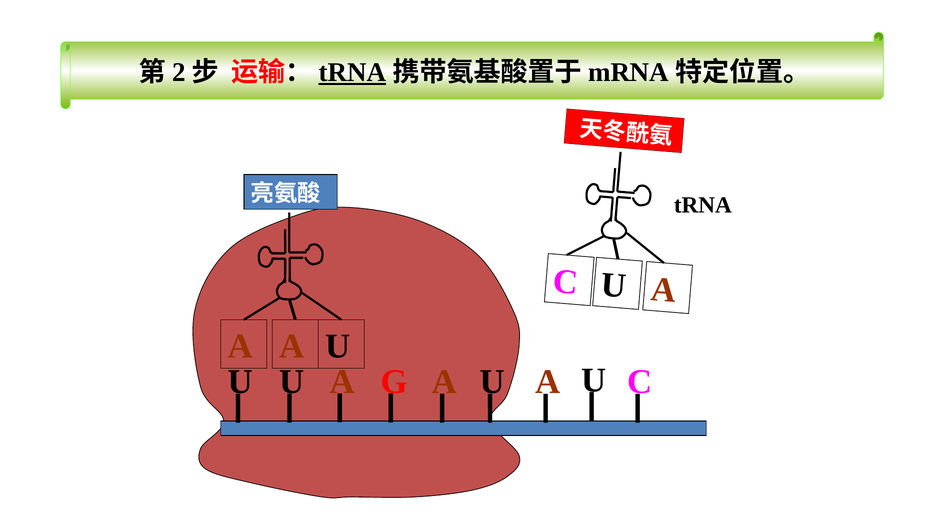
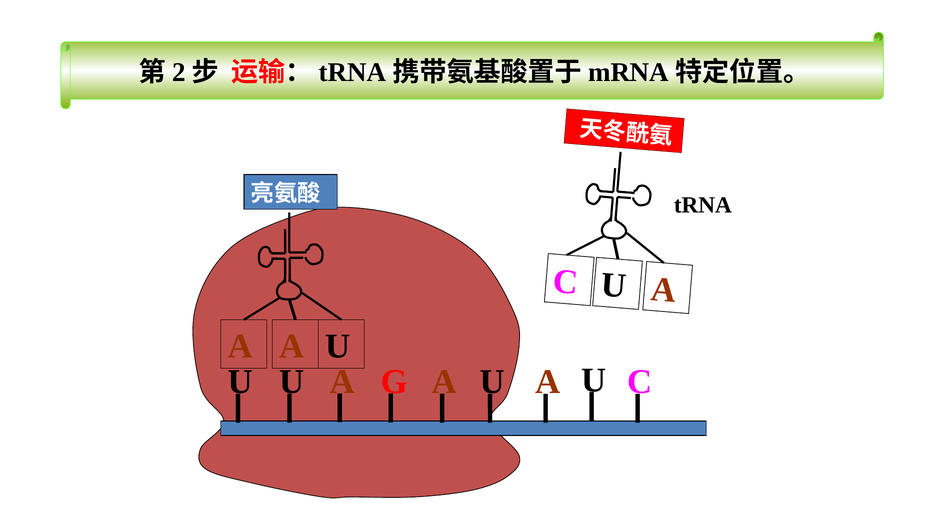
tRNA at (352, 72) underline: present -> none
